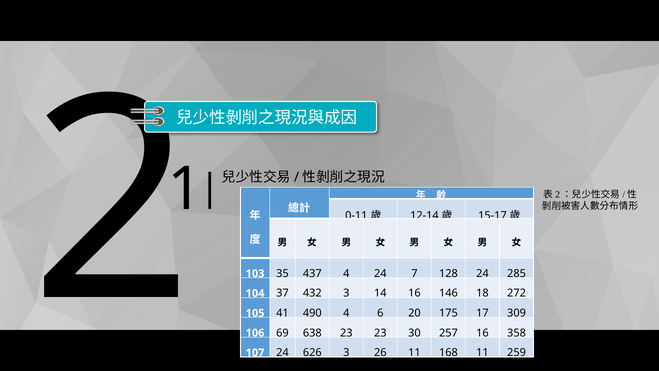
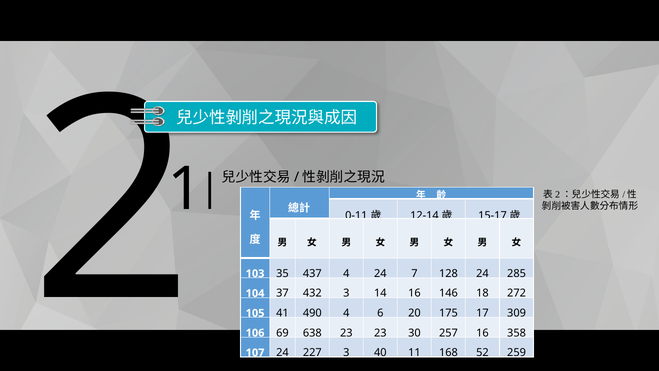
626: 626 -> 227
26: 26 -> 40
168 11: 11 -> 52
